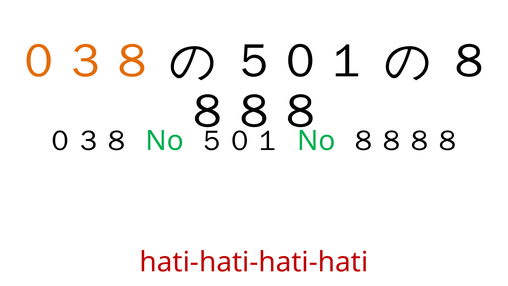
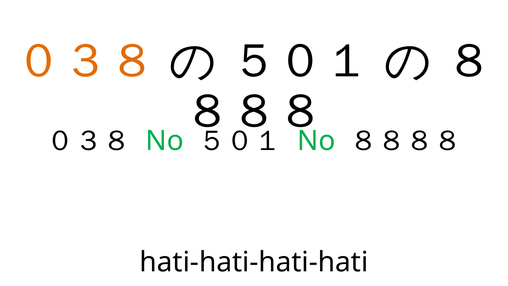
hati-hati-hati-hati colour: red -> black
